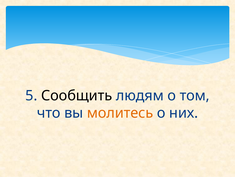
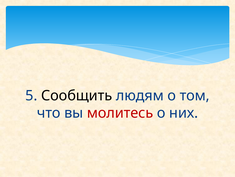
молитесь colour: orange -> red
